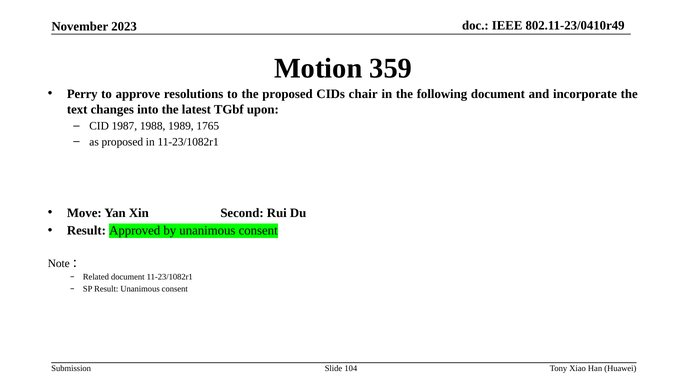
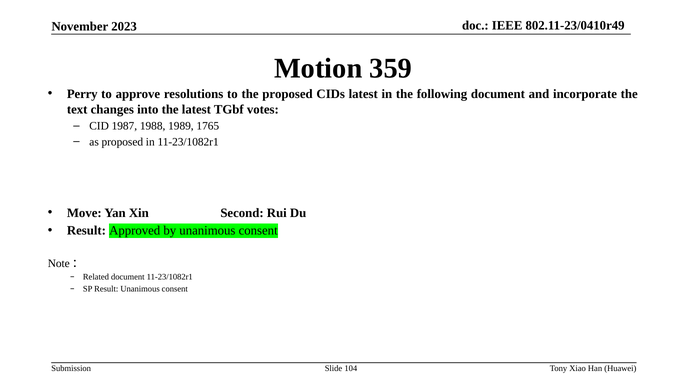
CIDs chair: chair -> latest
upon: upon -> votes
